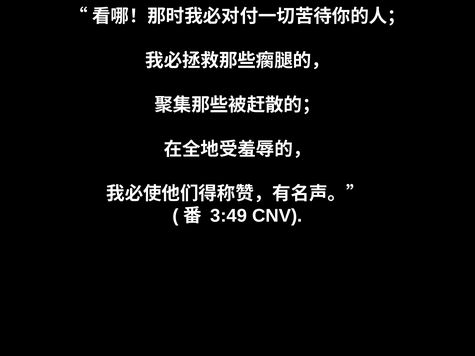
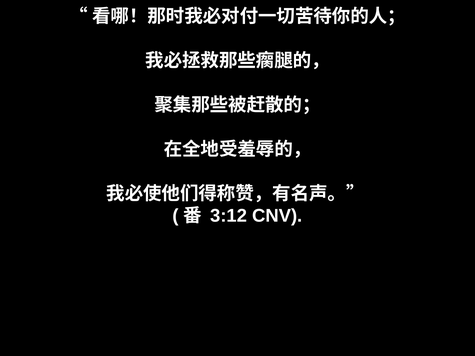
3:49: 3:49 -> 3:12
